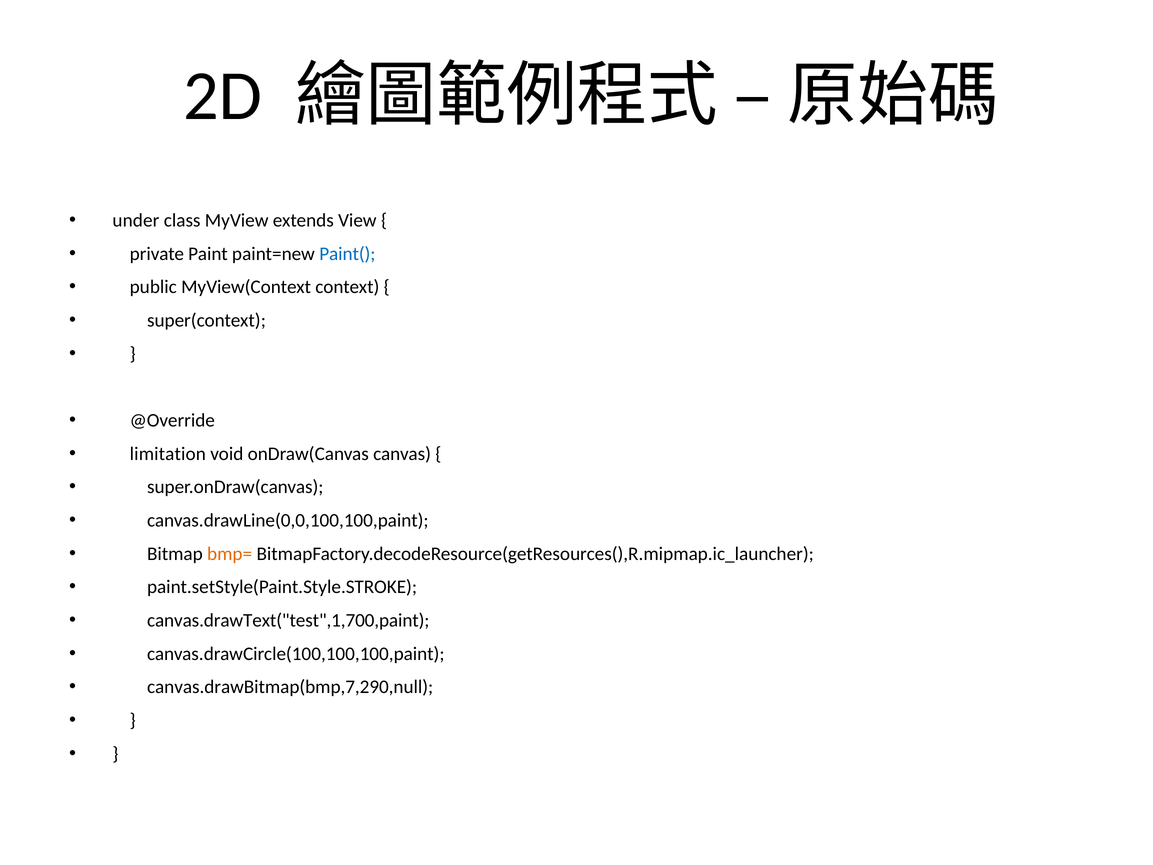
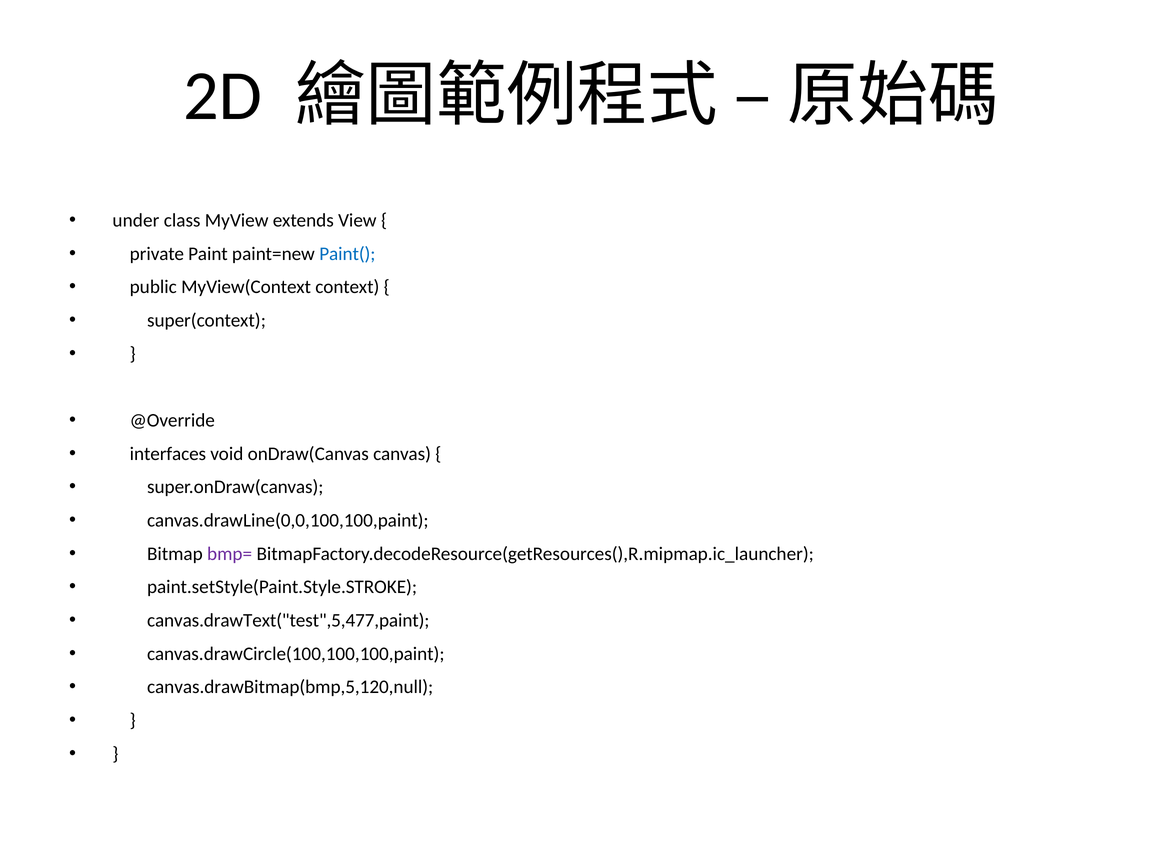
limitation: limitation -> interfaces
bmp= colour: orange -> purple
canvas.drawText("test",1,700,paint: canvas.drawText("test",1,700,paint -> canvas.drawText("test",5,477,paint
canvas.drawBitmap(bmp,7,290,null: canvas.drawBitmap(bmp,7,290,null -> canvas.drawBitmap(bmp,5,120,null
